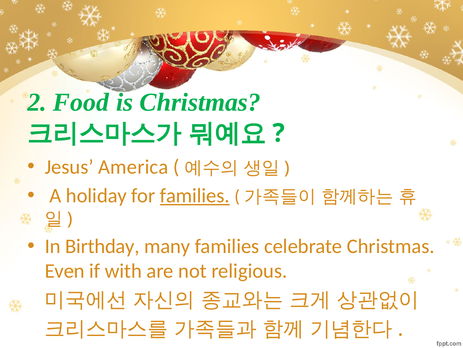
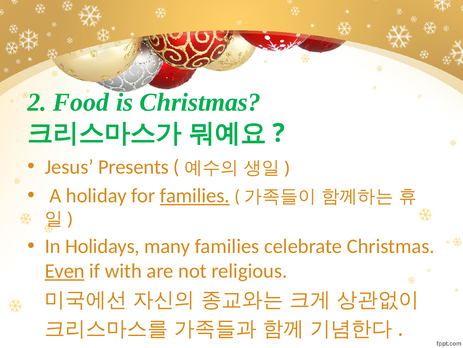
America: America -> Presents
Birthday: Birthday -> Holidays
Even underline: none -> present
